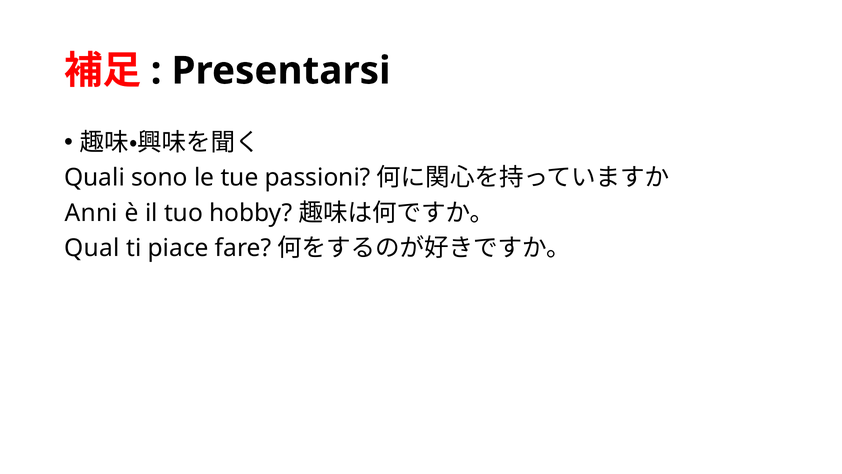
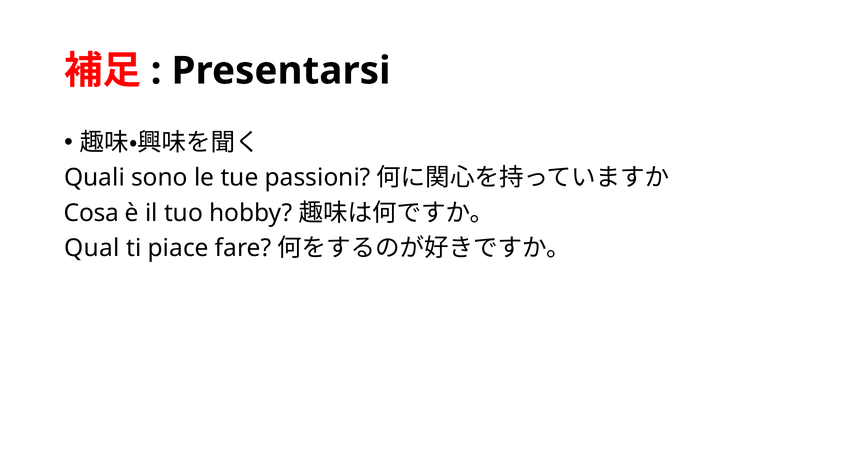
Anni: Anni -> Cosa
